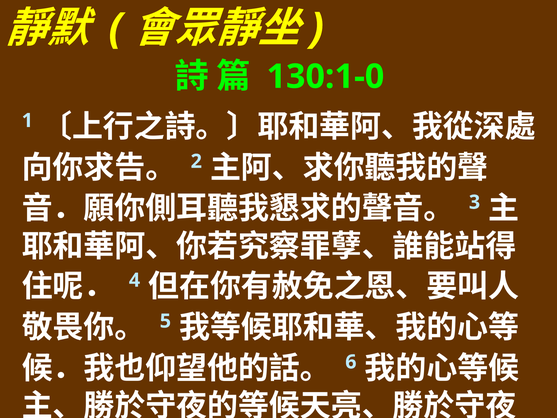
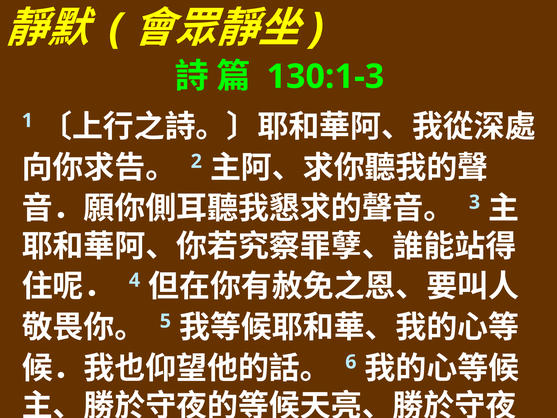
130:1-0: 130:1-0 -> 130:1-3
